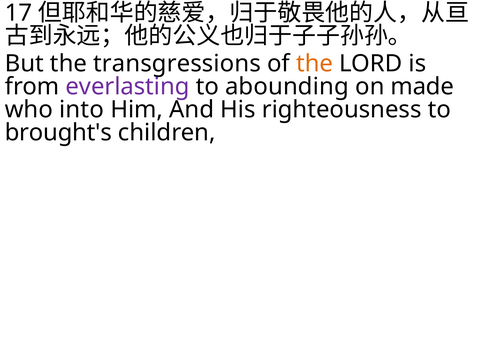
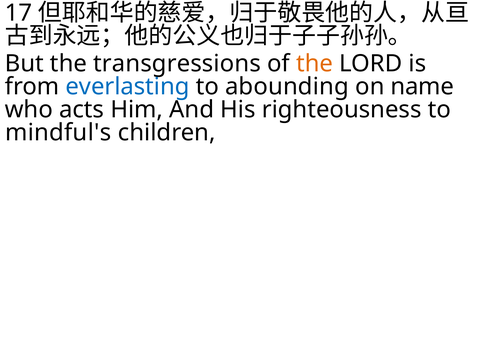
everlasting colour: purple -> blue
made: made -> name
into: into -> acts
brought's: brought's -> mindful's
